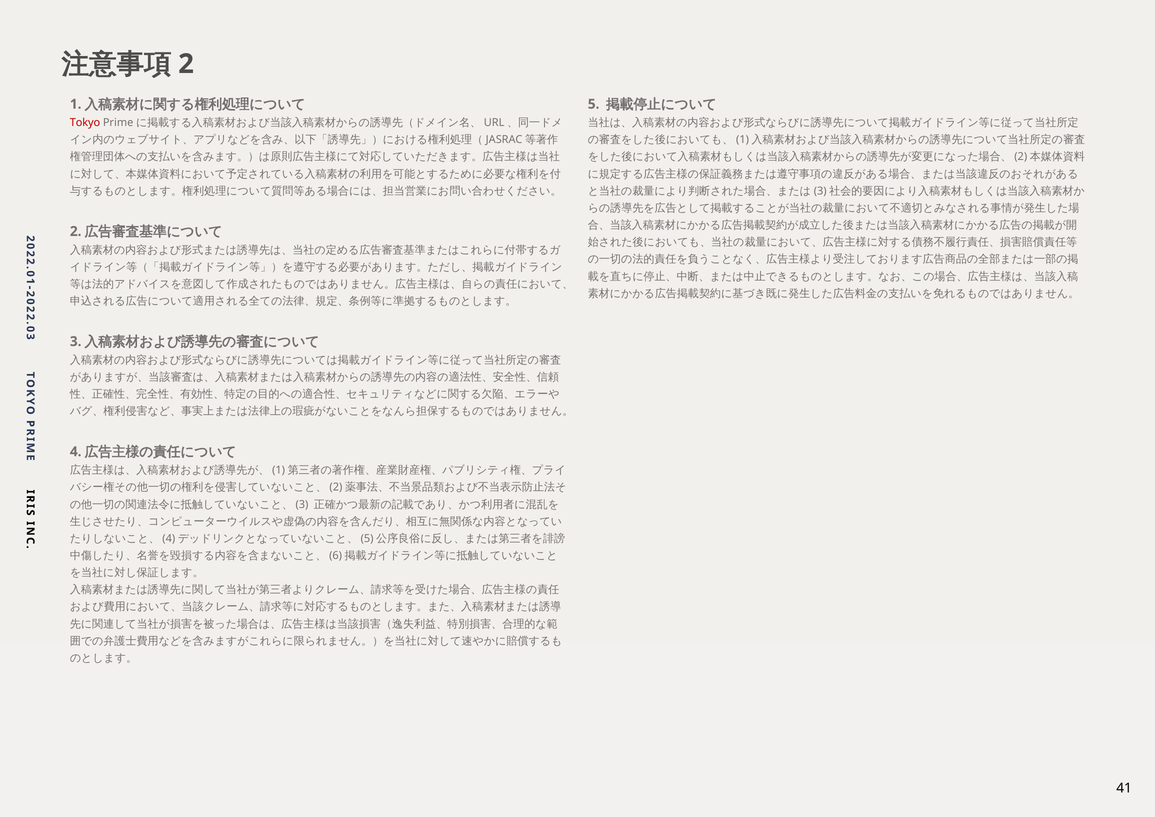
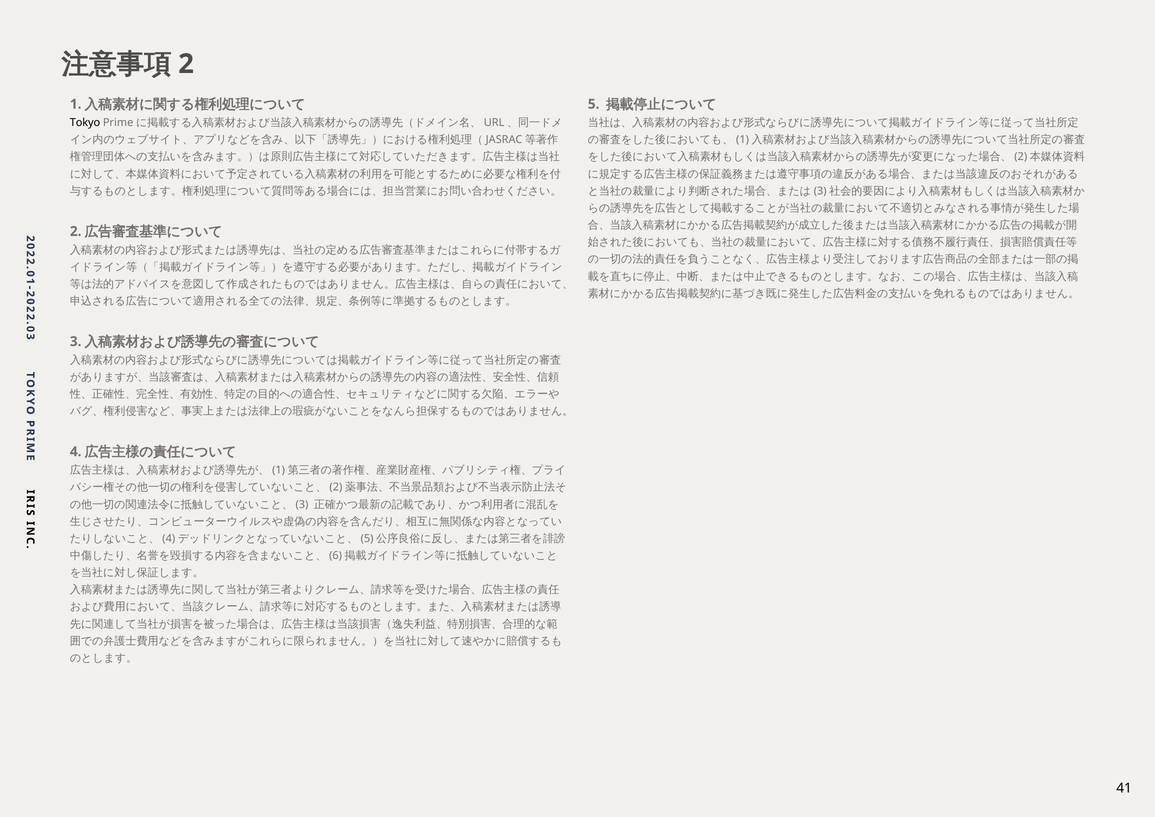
Tokyo colour: red -> black
